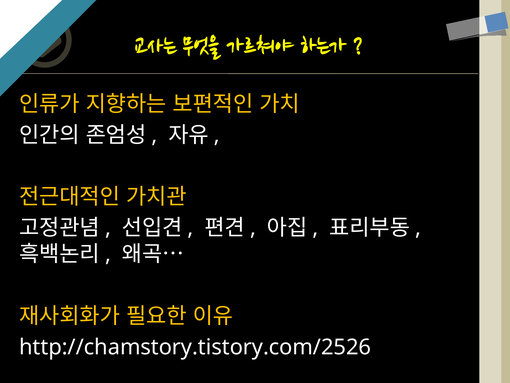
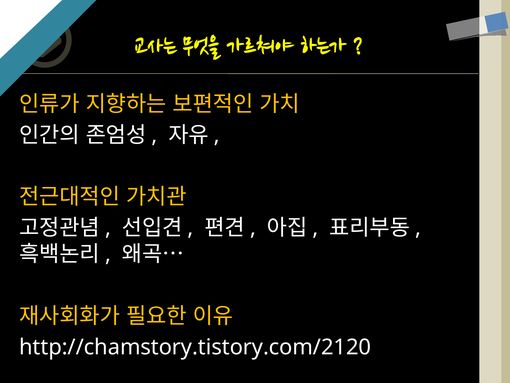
http://chamstory.tistory.com/2526: http://chamstory.tistory.com/2526 -> http://chamstory.tistory.com/2120
